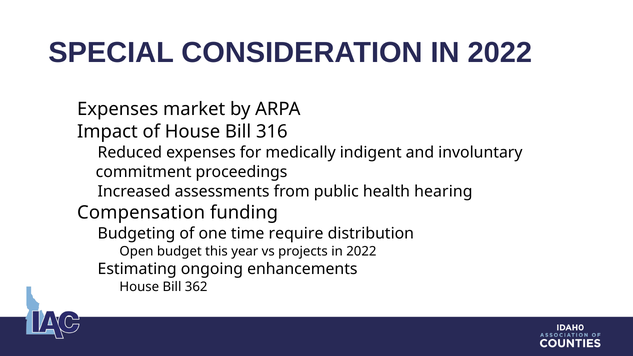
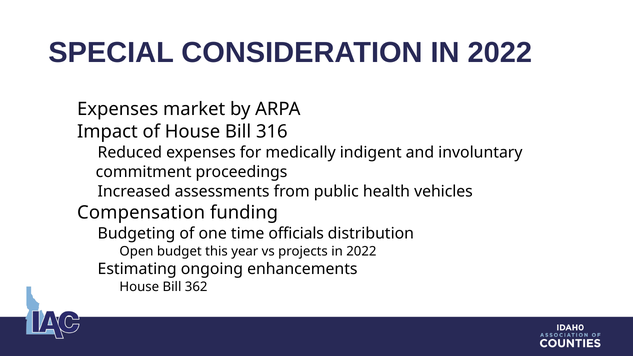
hearing: hearing -> vehicles
require: require -> officials
